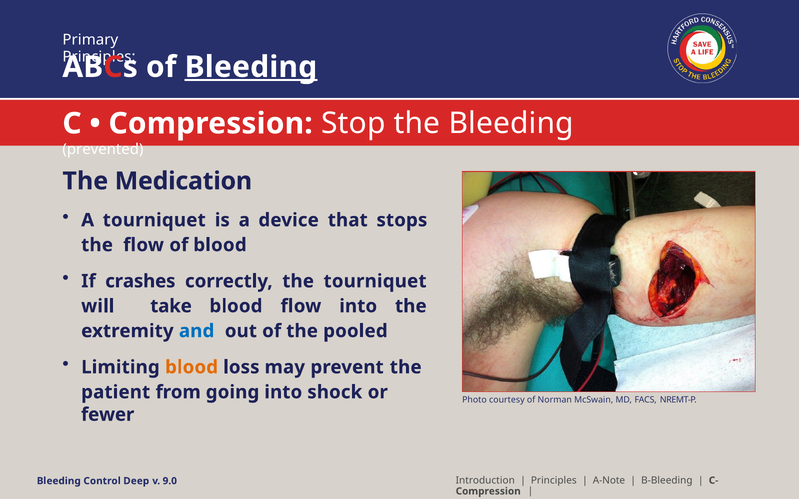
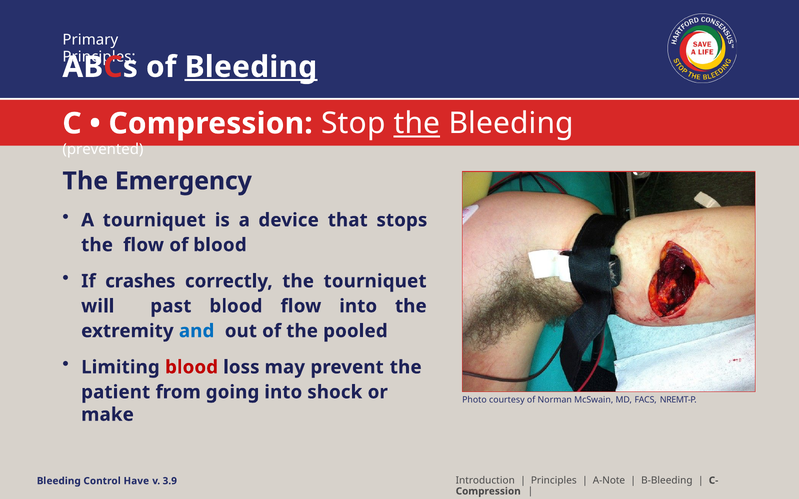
the at (417, 124) underline: none -> present
Medication: Medication -> Emergency
take: take -> past
blood at (192, 367) colour: orange -> red
fewer: fewer -> make
Deep: Deep -> Have
9.0: 9.0 -> 3.9
